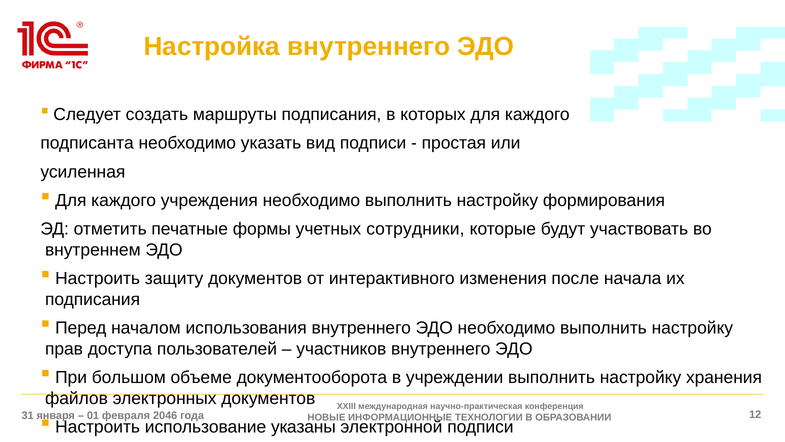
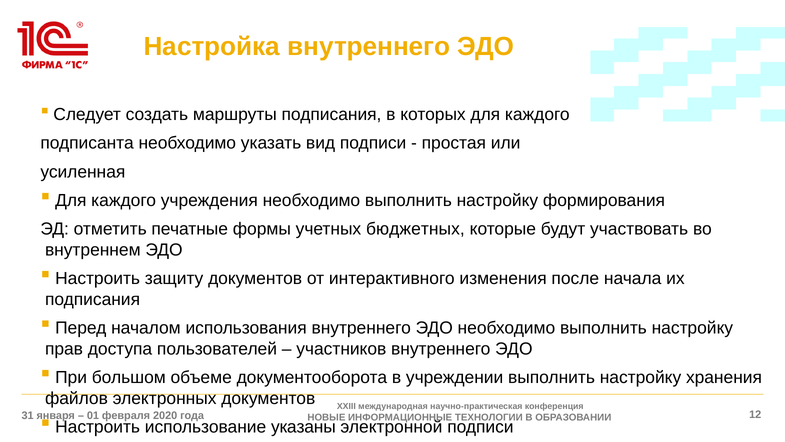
сотрудники: сотрудники -> бюджетных
2046: 2046 -> 2020
